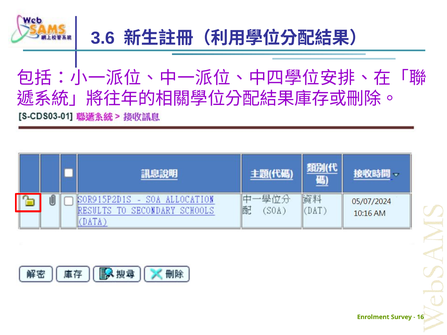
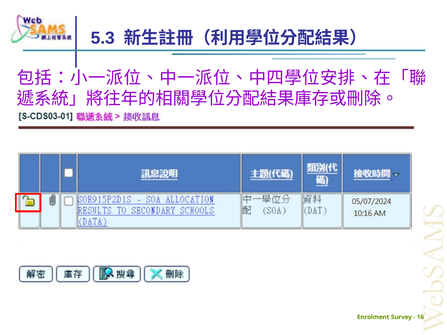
3.6: 3.6 -> 5.3
